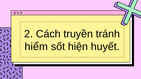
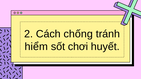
truyền: truyền -> chống
hiện: hiện -> chơi
